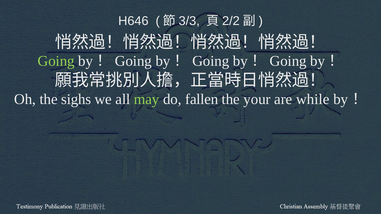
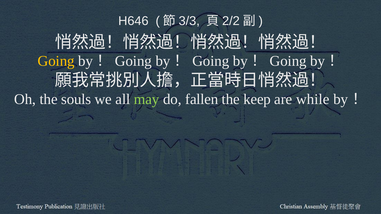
Going at (56, 61) colour: light green -> yellow
sighs: sighs -> souls
your: your -> keep
